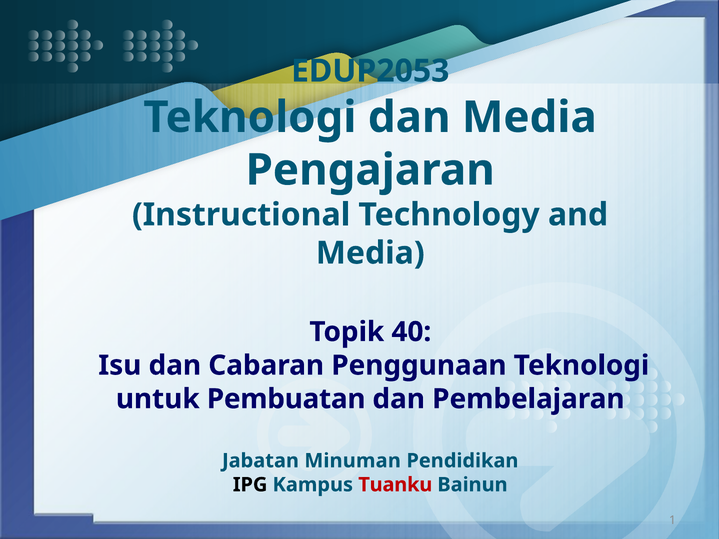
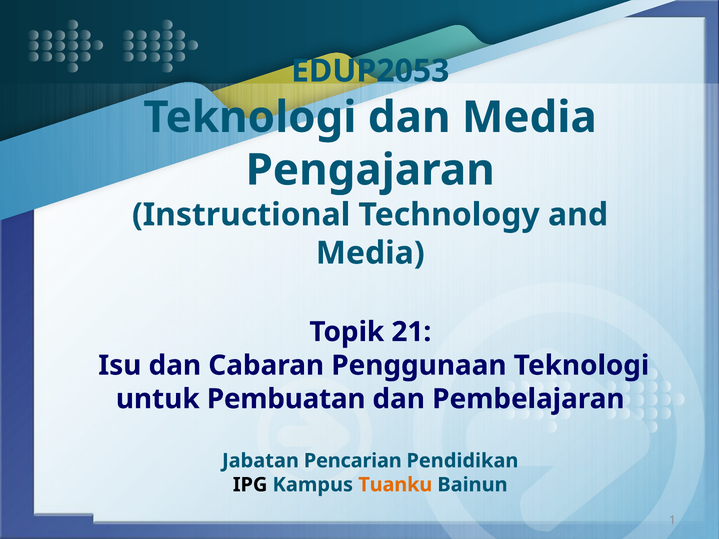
40: 40 -> 21
Minuman: Minuman -> Pencarian
Tuanku colour: red -> orange
